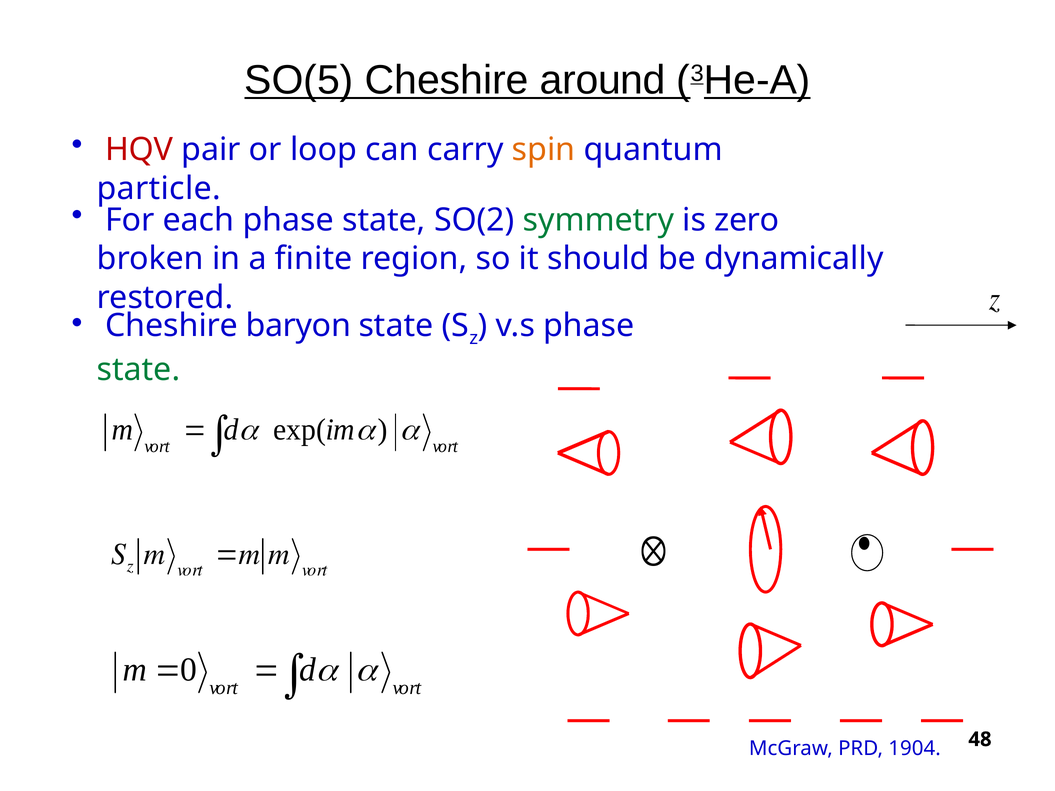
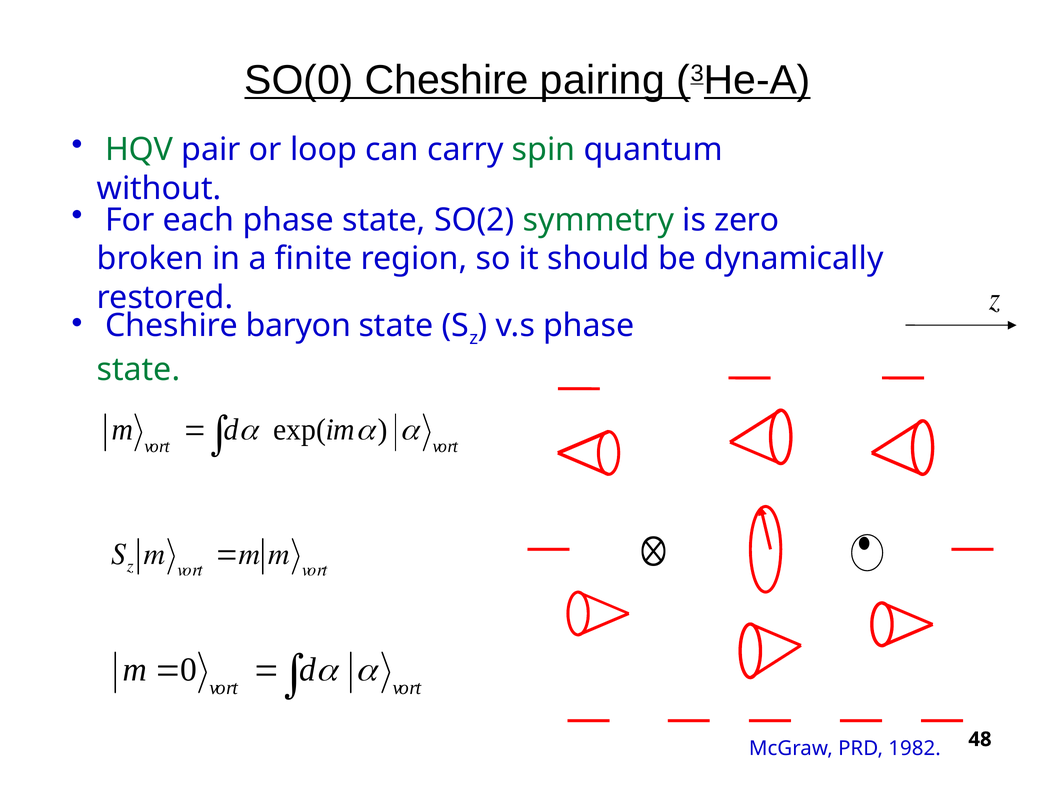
SO(5: SO(5 -> SO(0
around: around -> pairing
HQV colour: red -> green
spin colour: orange -> green
particle: particle -> without
1904: 1904 -> 1982
